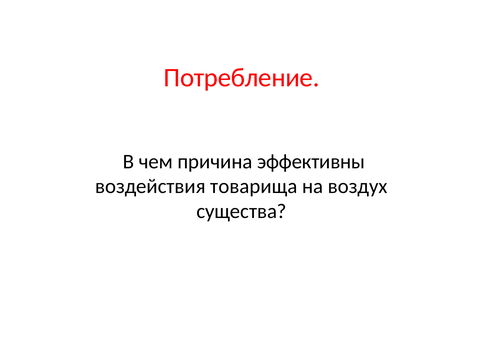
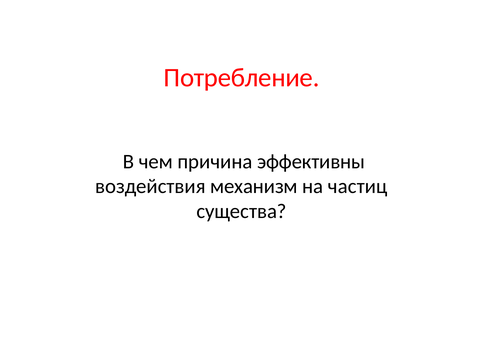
товарища: товарища -> механизм
воздух: воздух -> частиц
